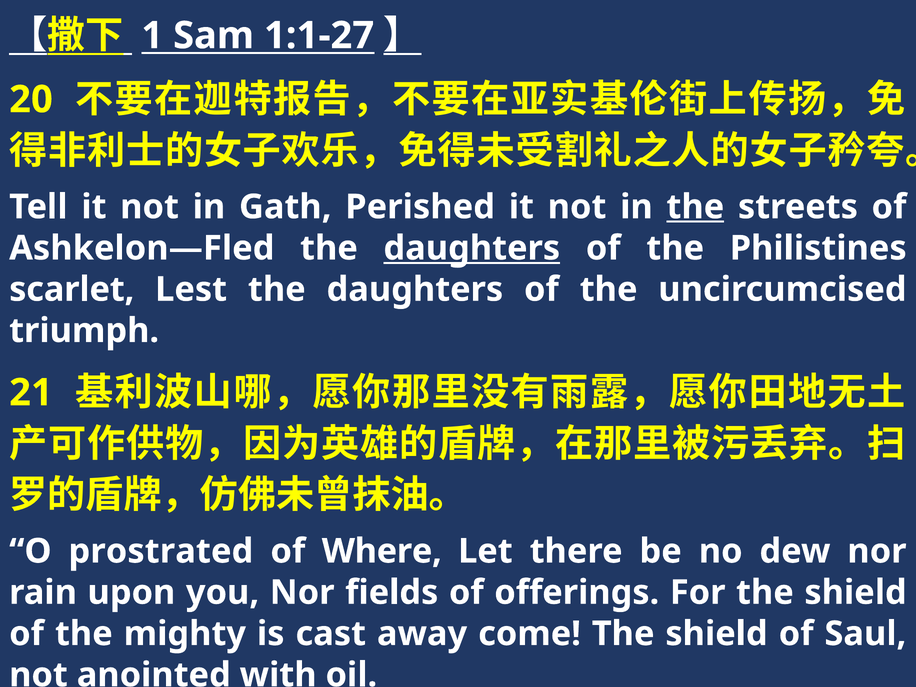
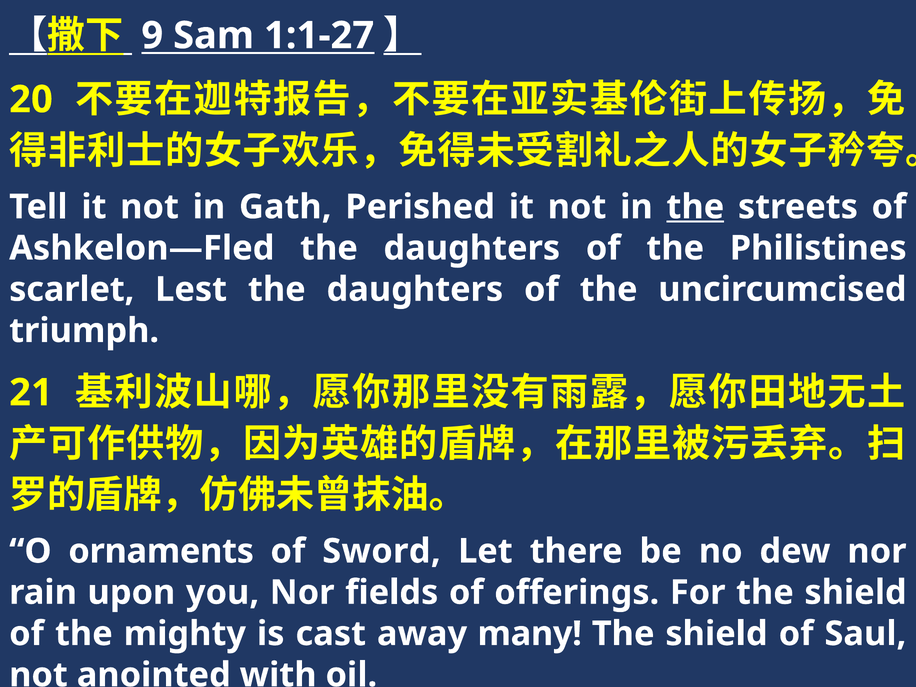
1: 1 -> 9
daughters at (472, 248) underline: present -> none
prostrated: prostrated -> ornaments
Where: Where -> Sword
come: come -> many
